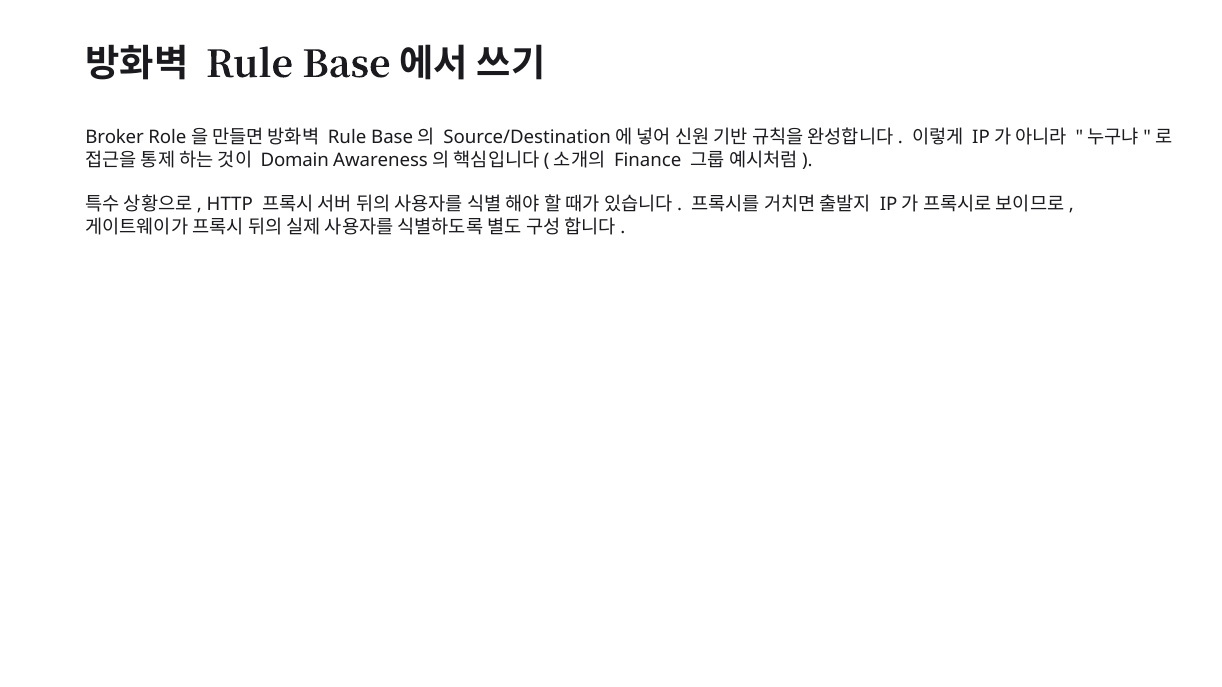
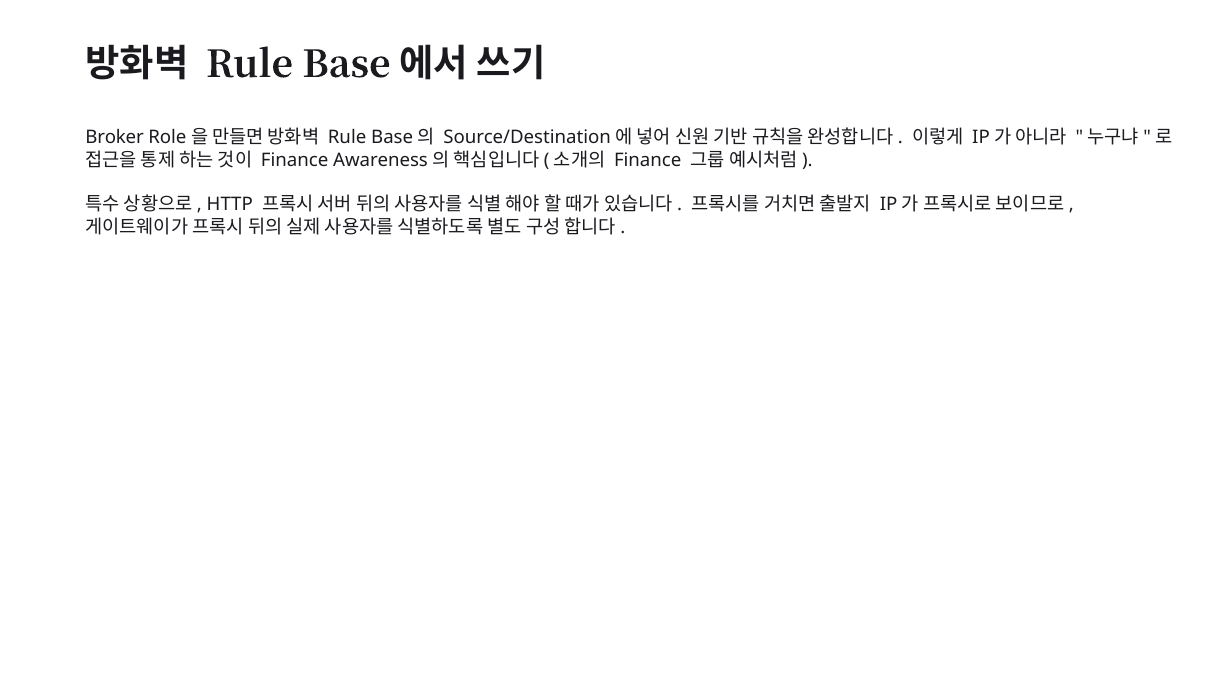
Domain at (295, 160): Domain -> Finance
